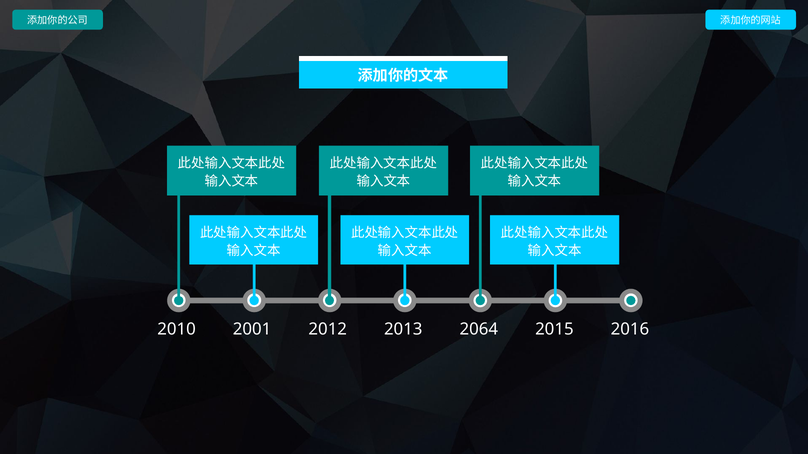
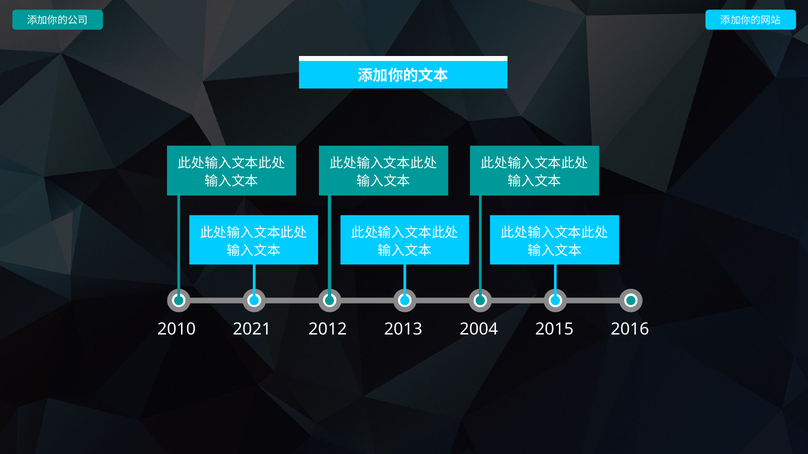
2001: 2001 -> 2021
2064: 2064 -> 2004
